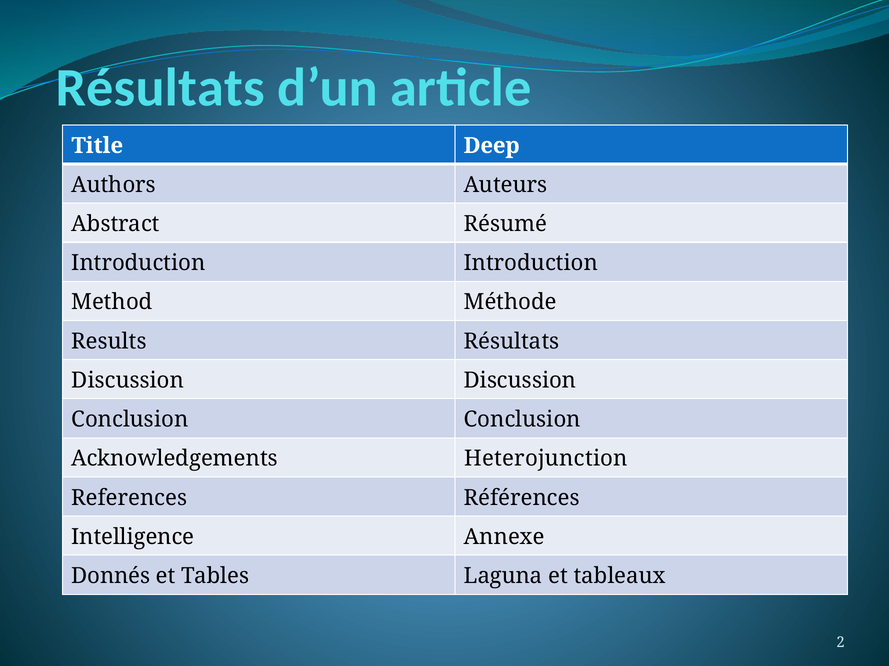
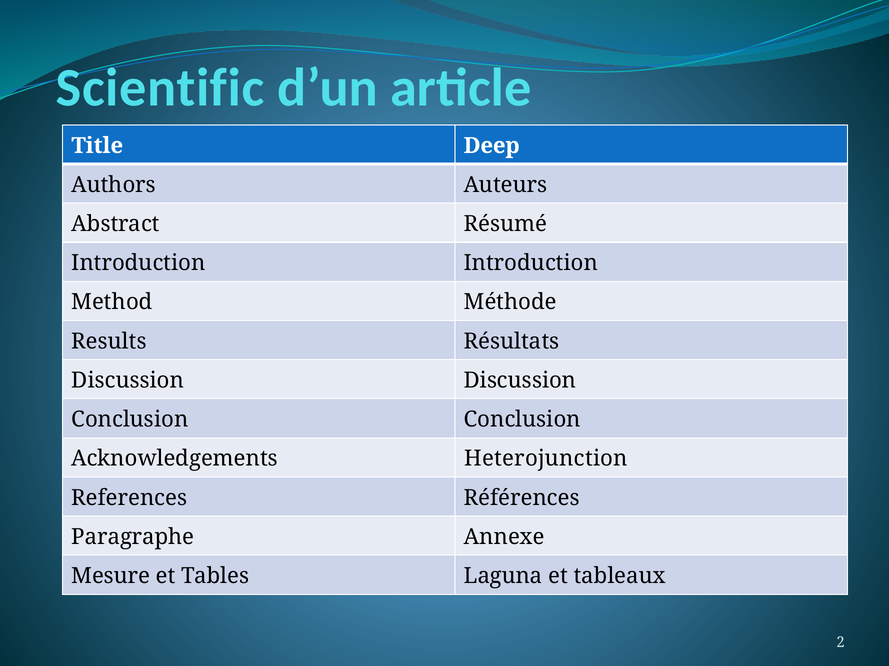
Résultats at (160, 88): Résultats -> Scientific
Intelligence: Intelligence -> Paragraphe
Donnés: Donnés -> Mesure
